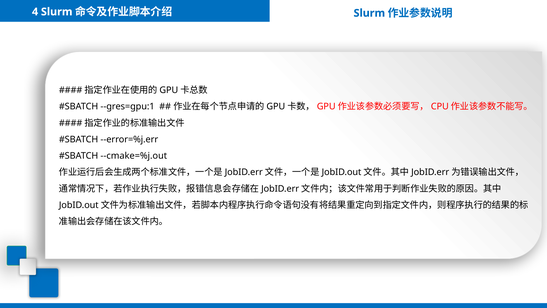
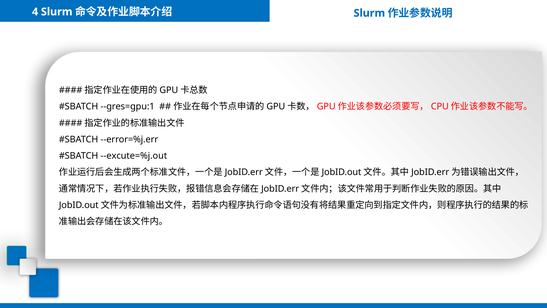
--cmake=%j.out: --cmake=%j.out -> --excute=%j.out
